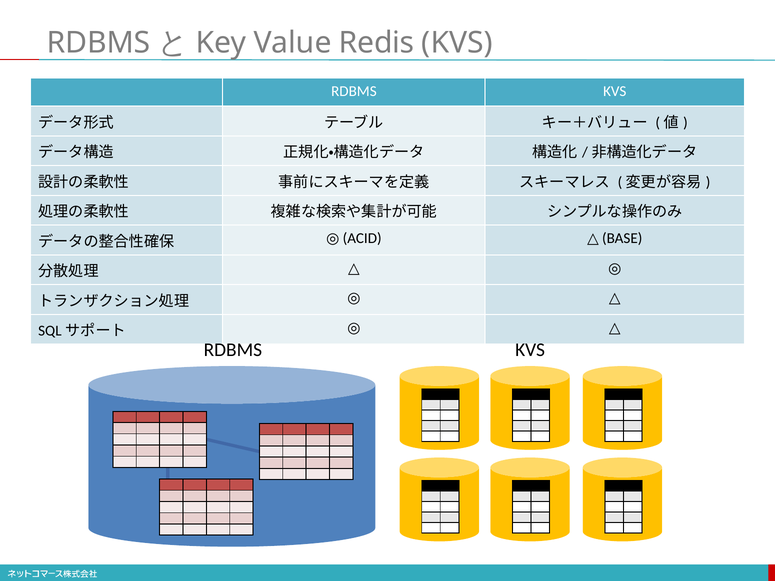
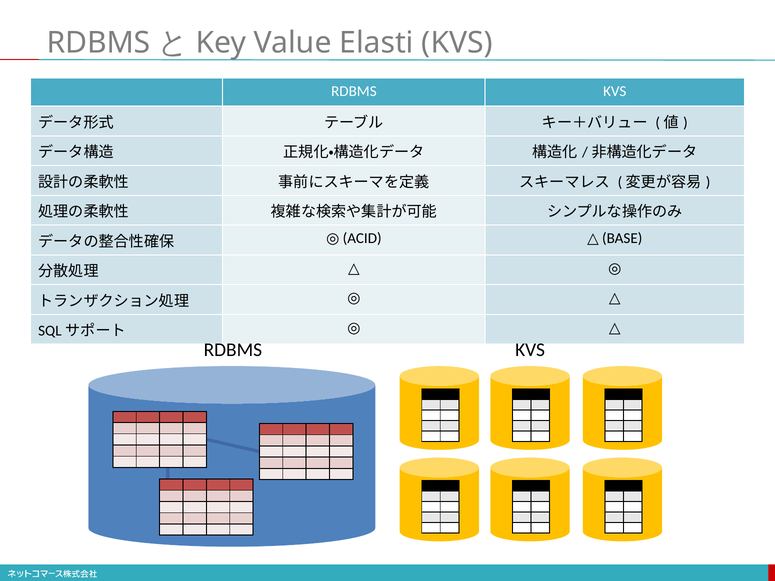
Redis: Redis -> Elasti
